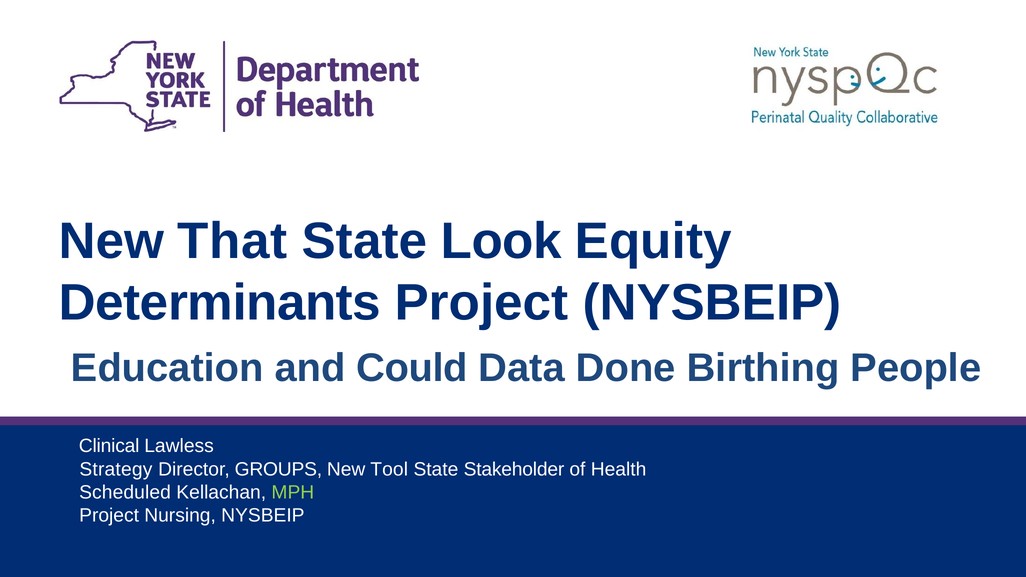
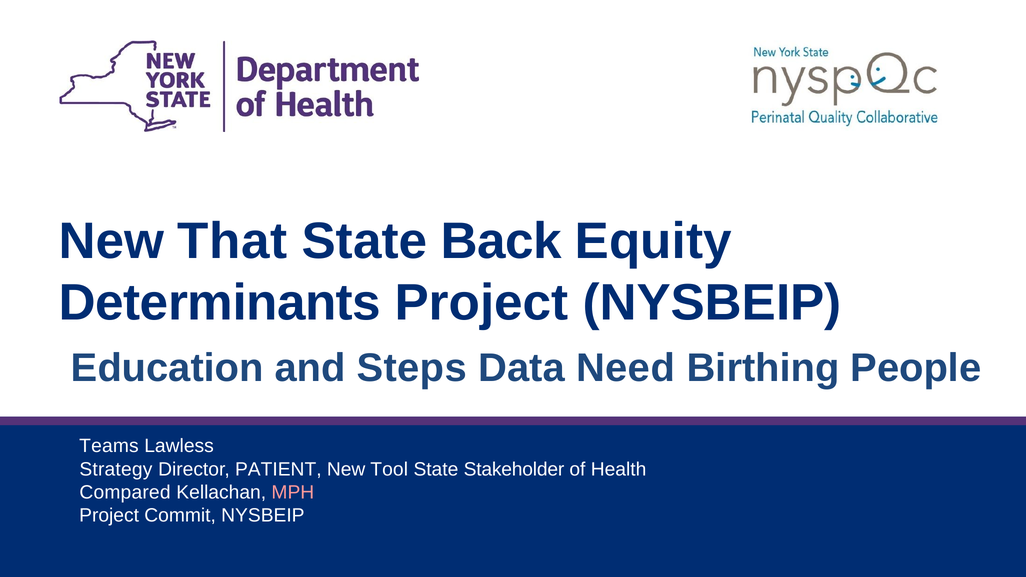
Look: Look -> Back
Could: Could -> Steps
Done: Done -> Need
Clinical: Clinical -> Teams
GROUPS: GROUPS -> PATIENT
Scheduled: Scheduled -> Compared
MPH colour: light green -> pink
Nursing: Nursing -> Commit
